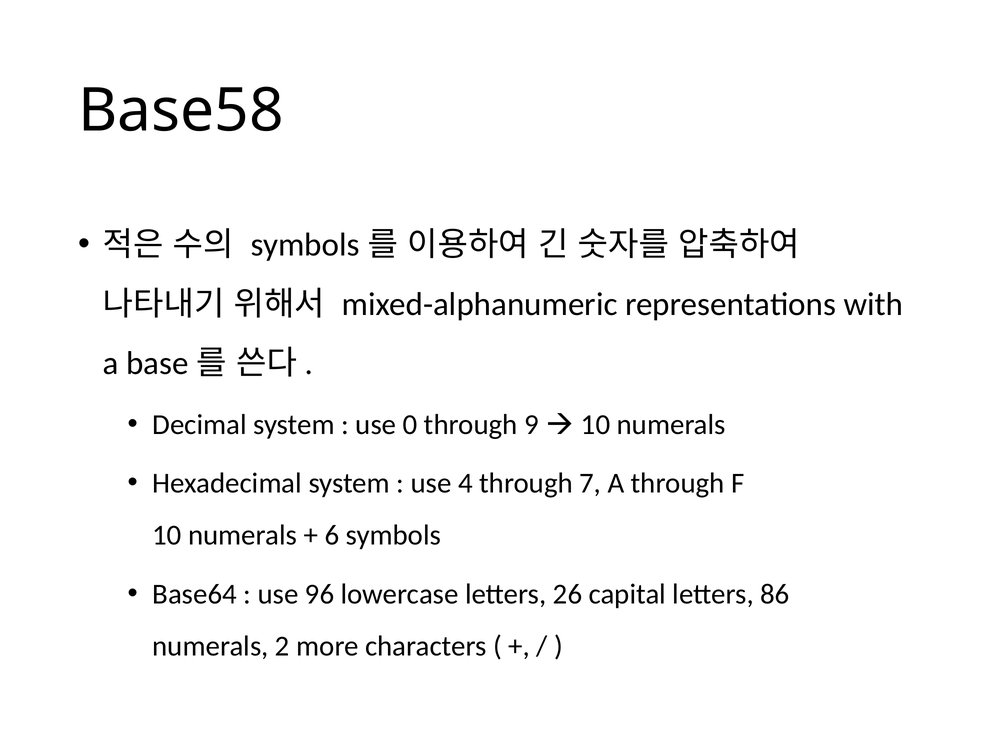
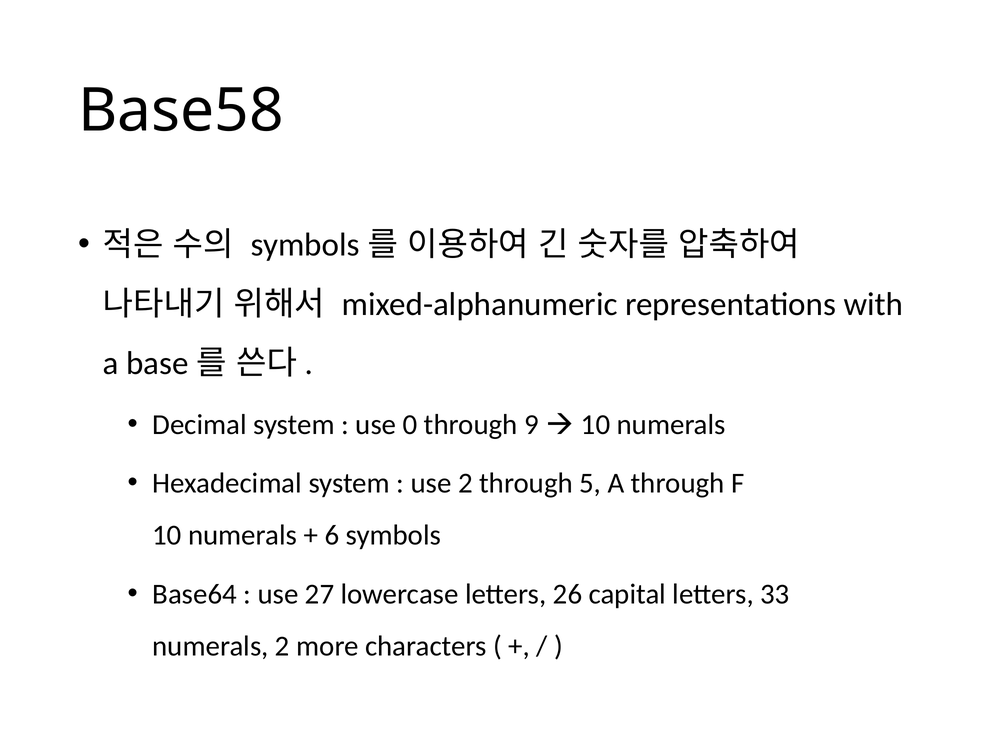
use 4: 4 -> 2
7: 7 -> 5
96: 96 -> 27
86: 86 -> 33
